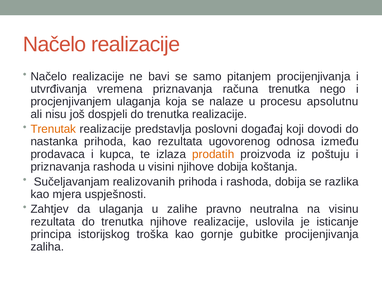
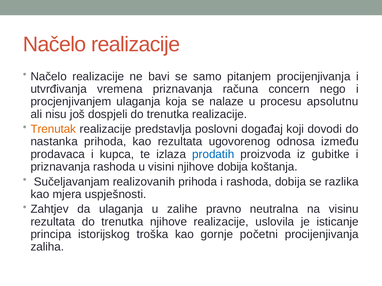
računa trenutka: trenutka -> concern
prodatih colour: orange -> blue
poštuju: poštuju -> gubitke
gubitke: gubitke -> početni
